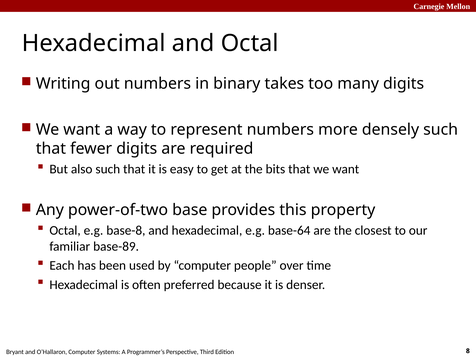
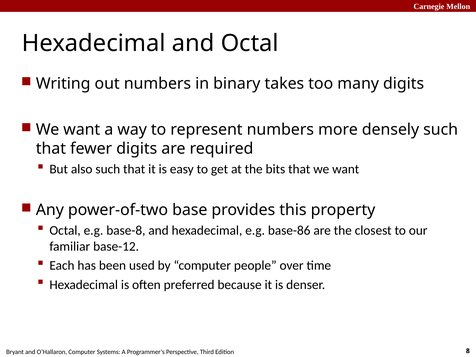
base-64: base-64 -> base-86
base-89: base-89 -> base-12
